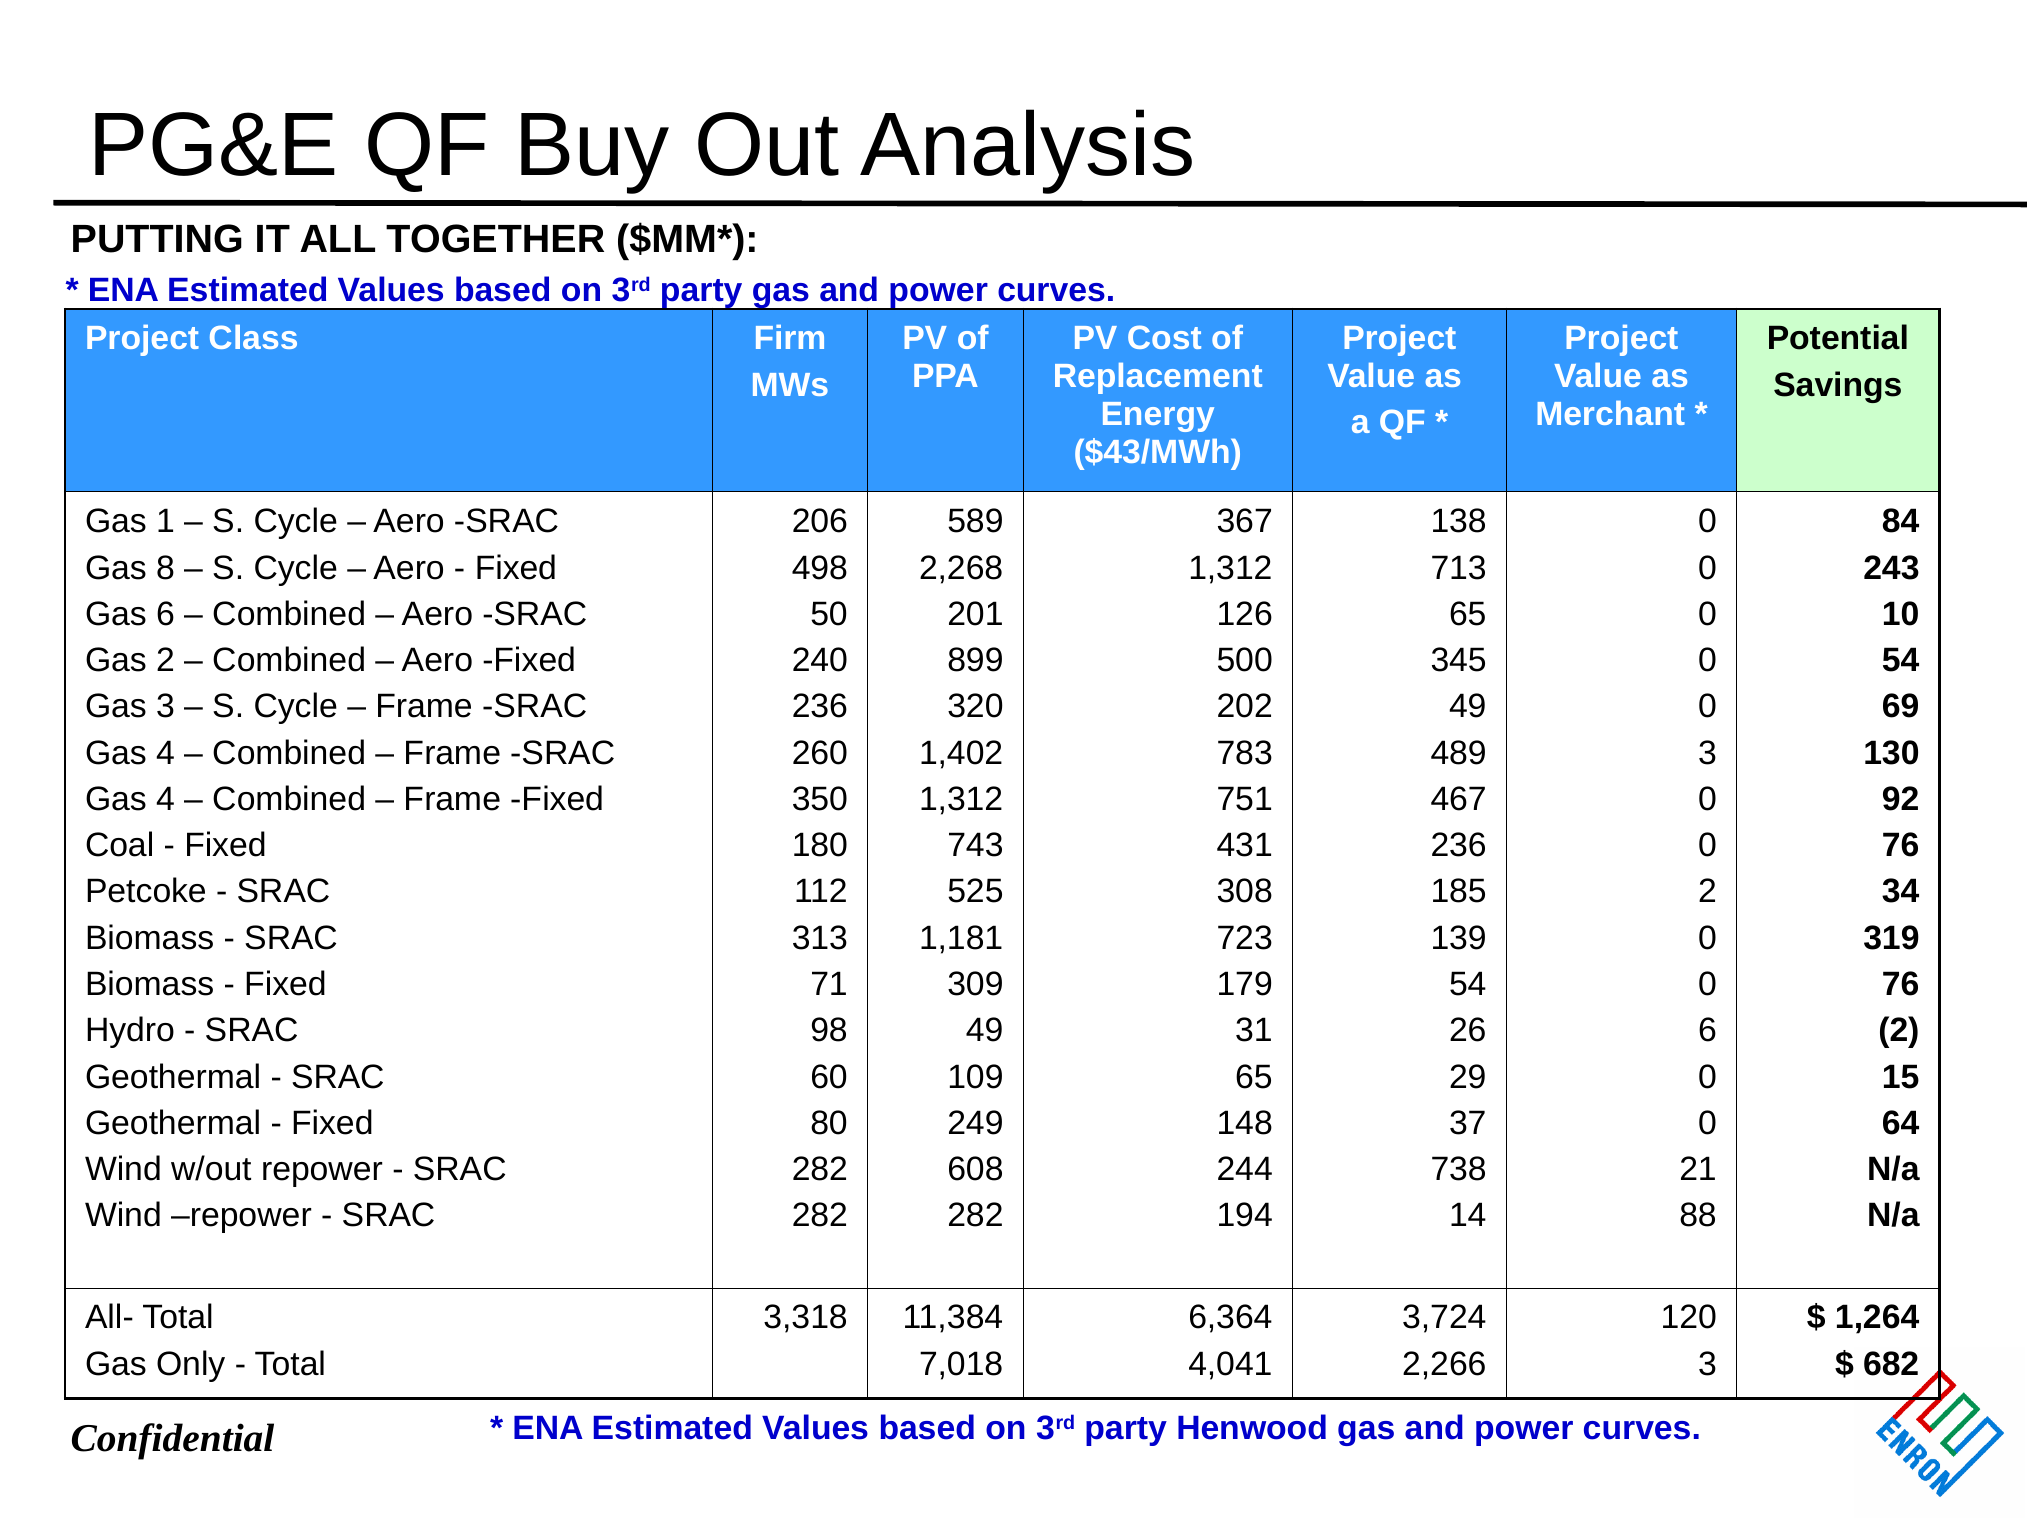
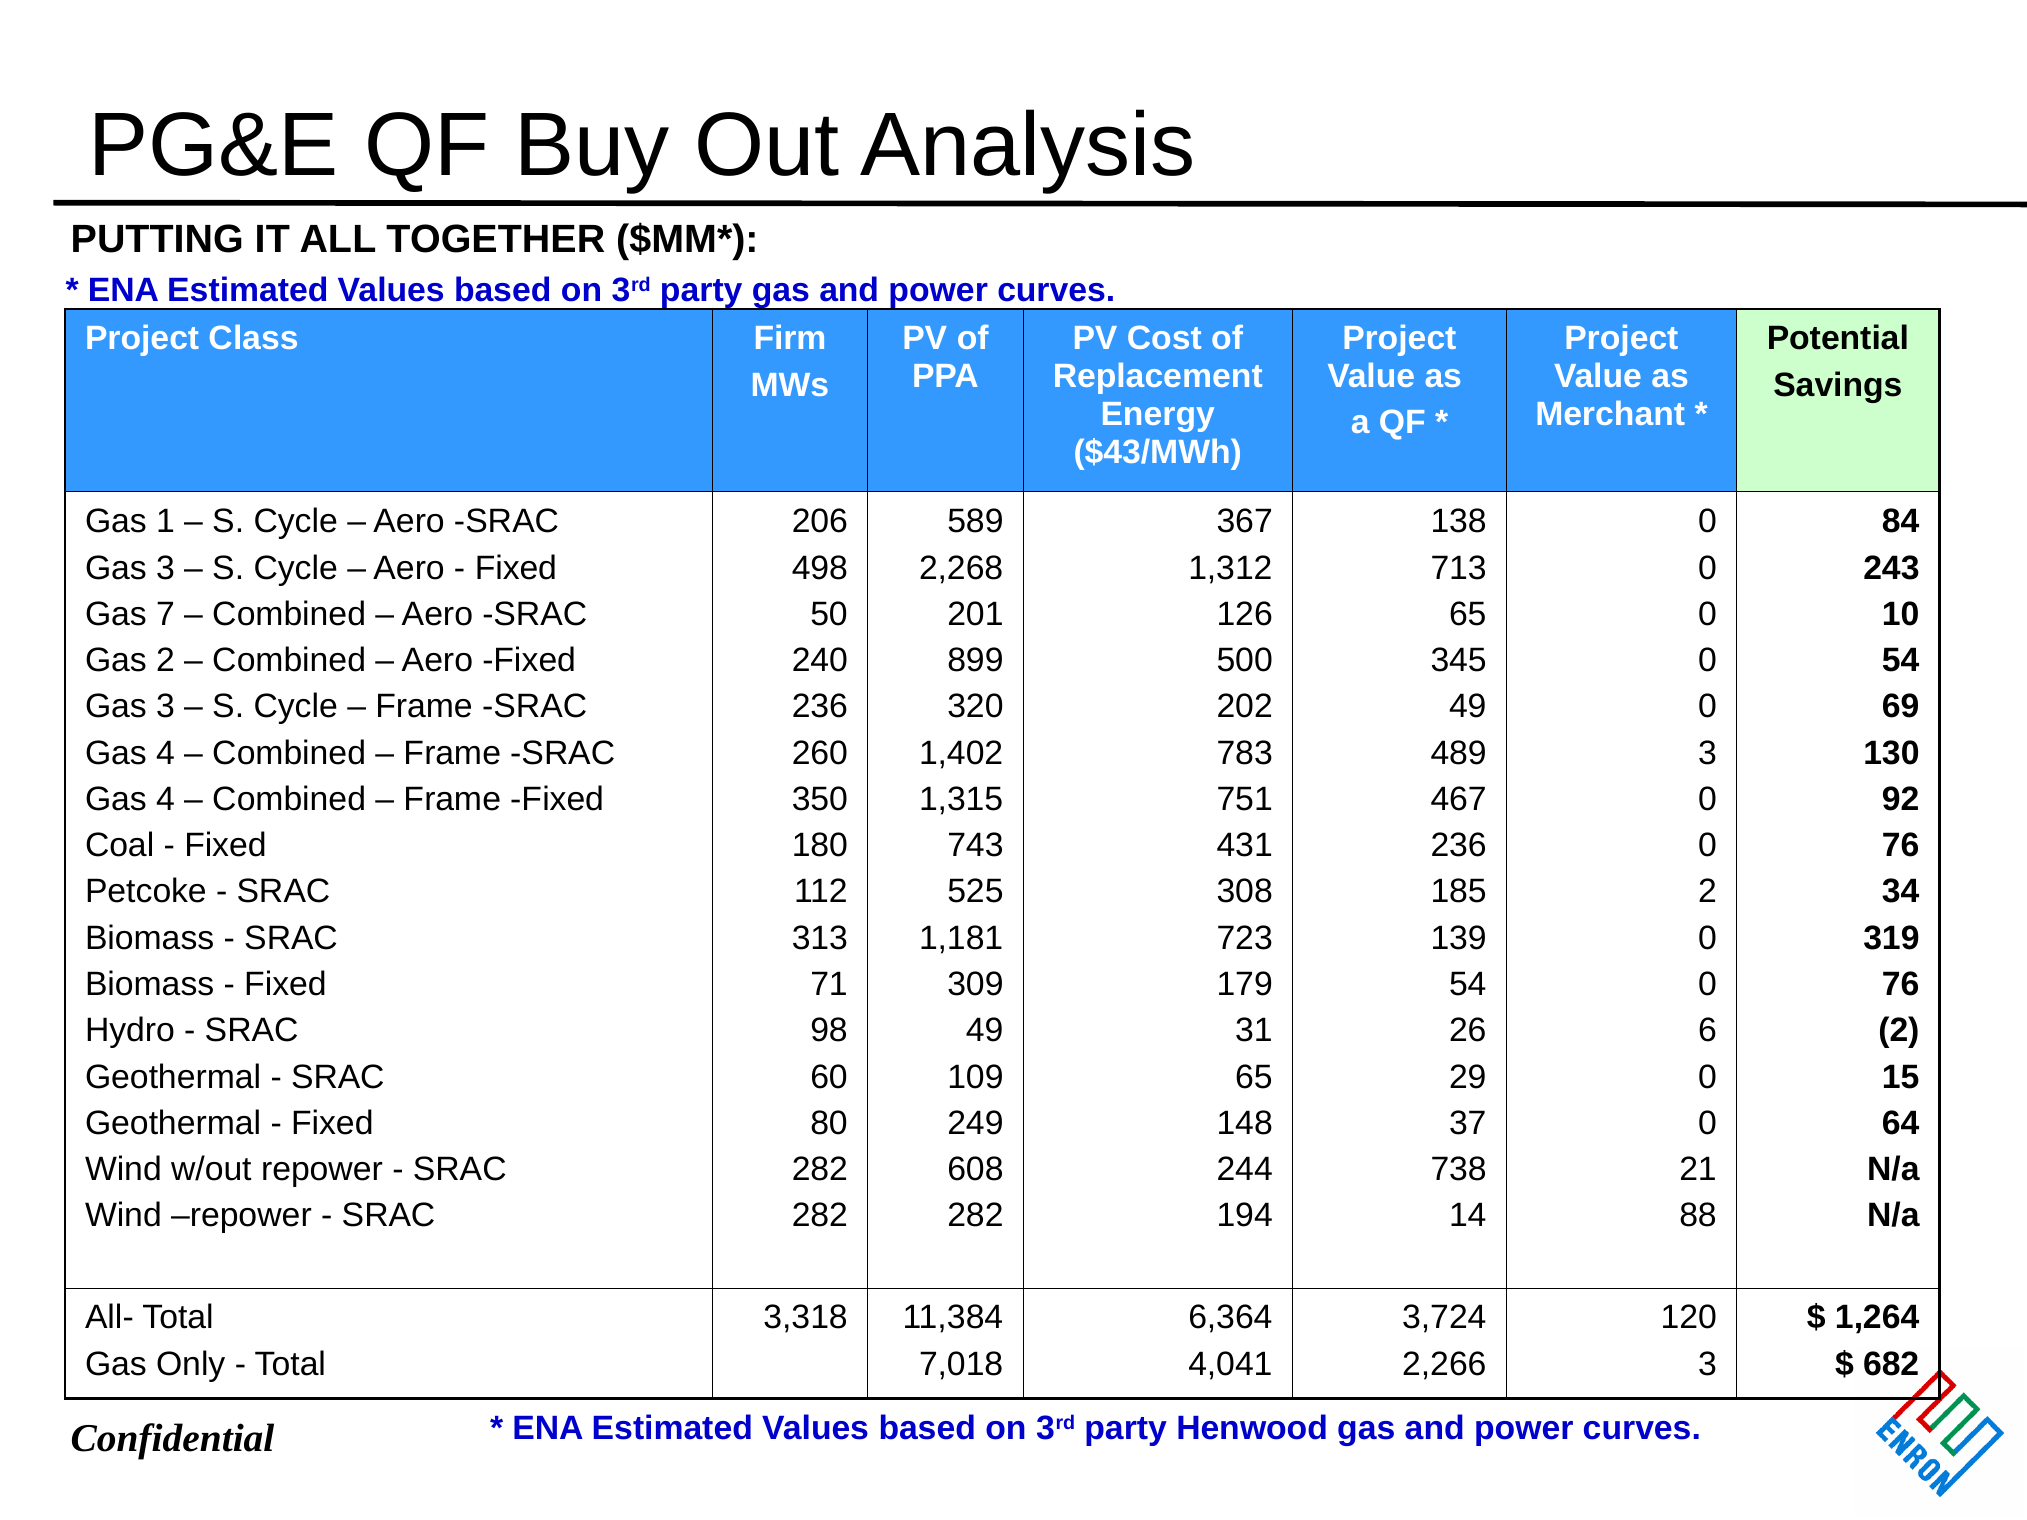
8 at (166, 568): 8 -> 3
Gas 6: 6 -> 7
1,312 at (961, 799): 1,312 -> 1,315
